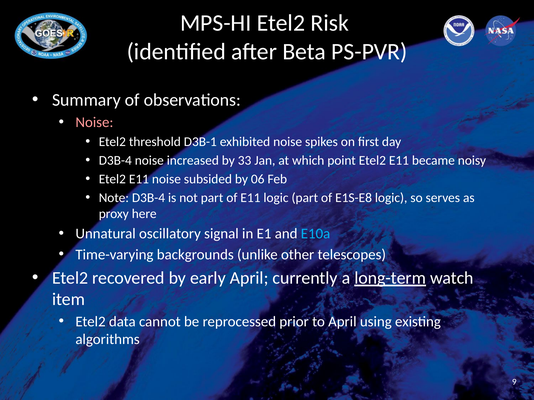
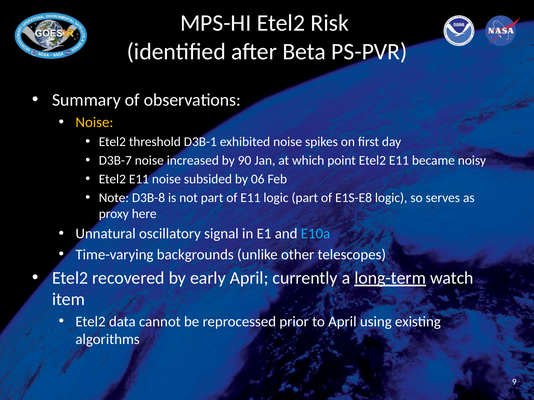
Noise at (94, 123) colour: pink -> yellow
D3B-4 at (115, 161): D3B-4 -> D3B-7
33: 33 -> 90
Note D3B-4: D3B-4 -> D3B-8
